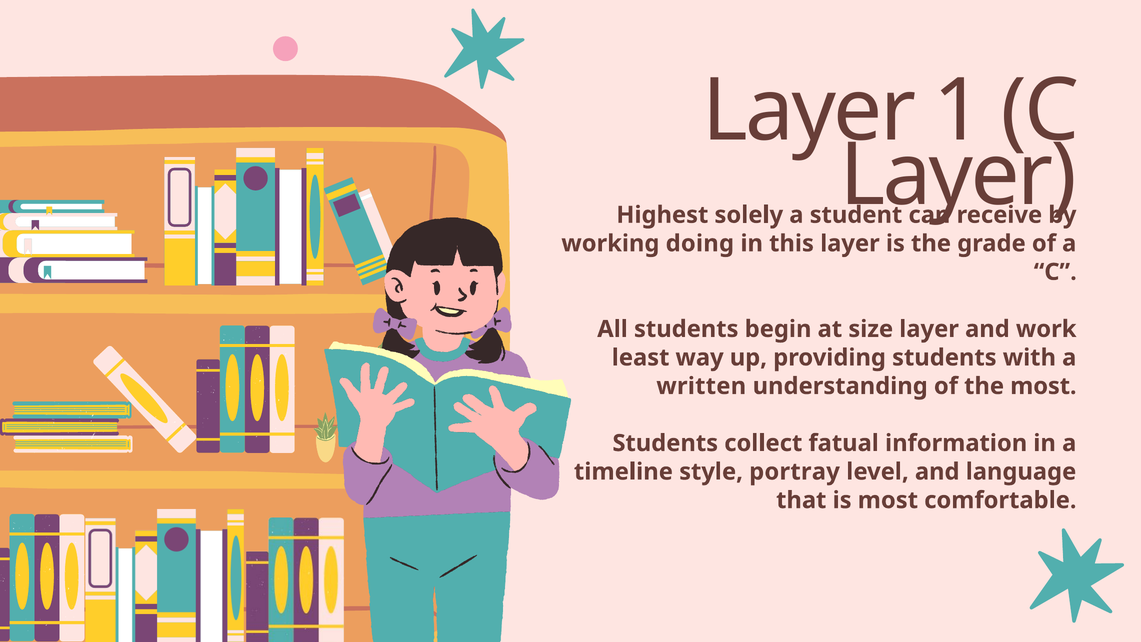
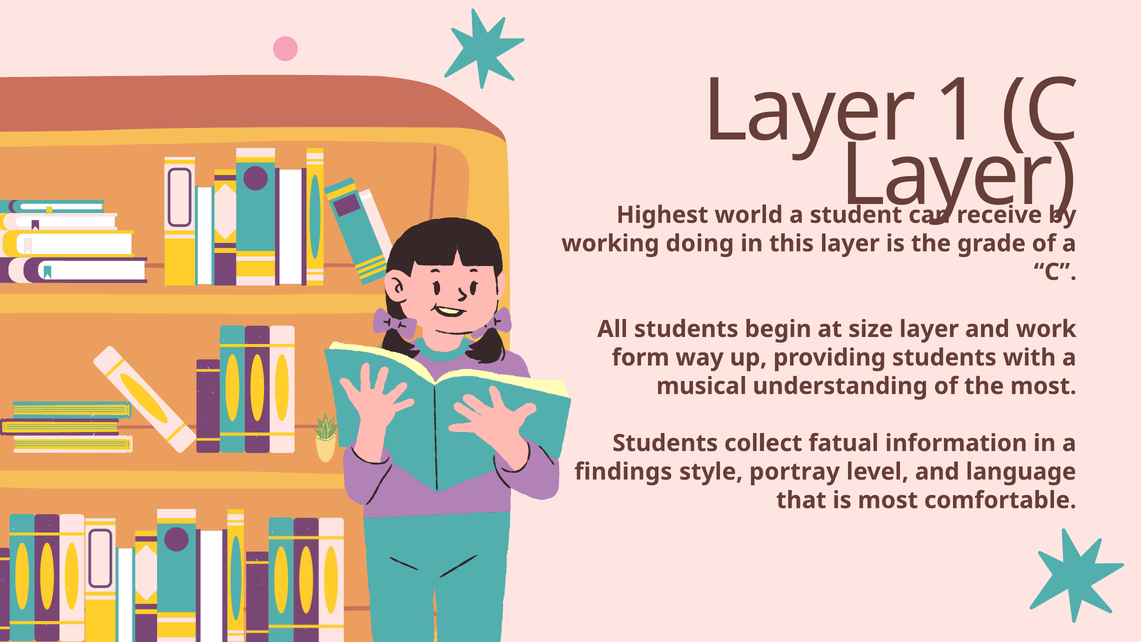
solely: solely -> world
least: least -> form
written: written -> musical
timeline: timeline -> findings
